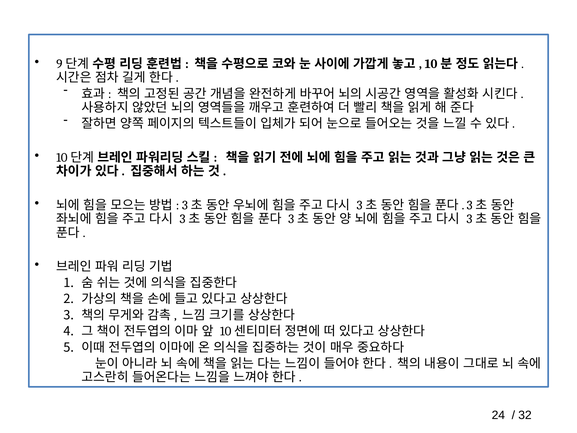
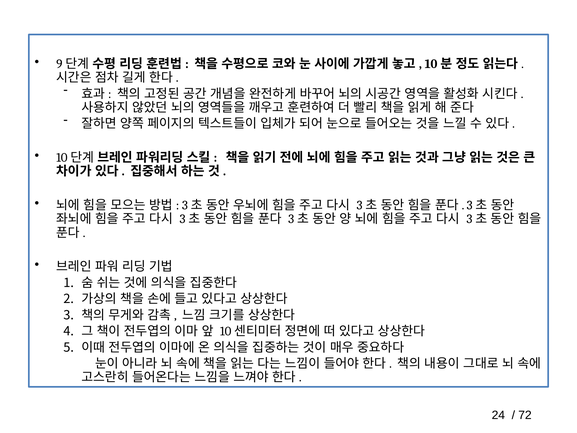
32: 32 -> 72
